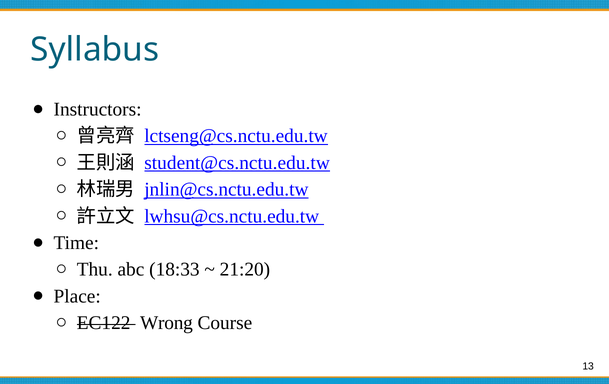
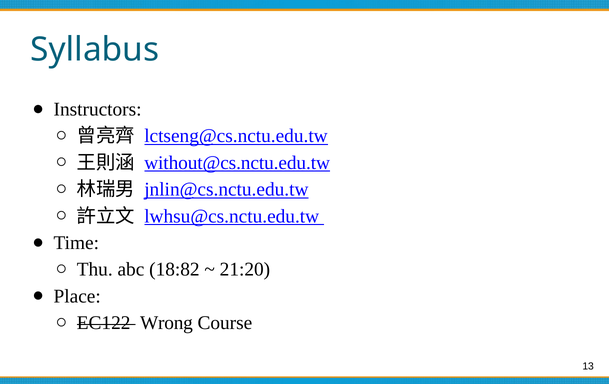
student@cs.nctu.edu.tw: student@cs.nctu.edu.tw -> without@cs.nctu.edu.tw
18:33: 18:33 -> 18:82
